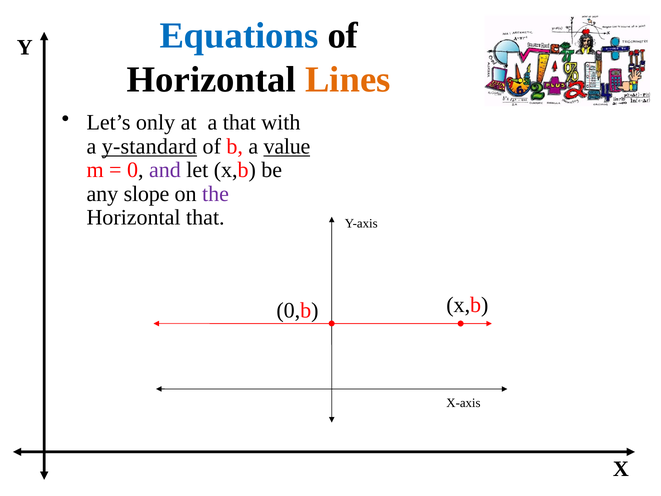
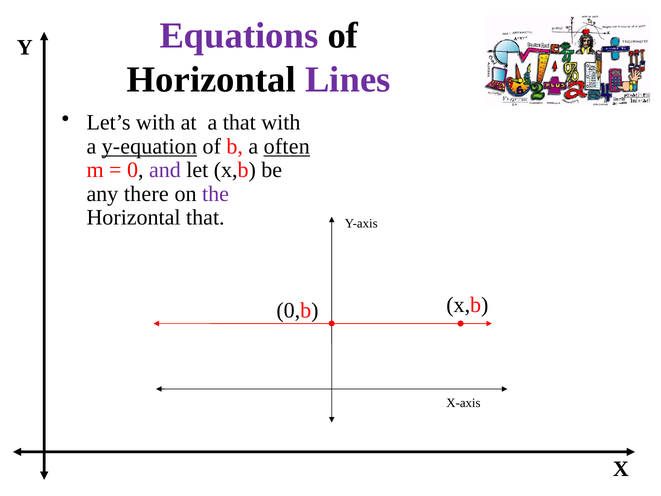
Equations colour: blue -> purple
Lines colour: orange -> purple
Let’s only: only -> with
y-standard: y-standard -> y-equation
value: value -> often
slope: slope -> there
